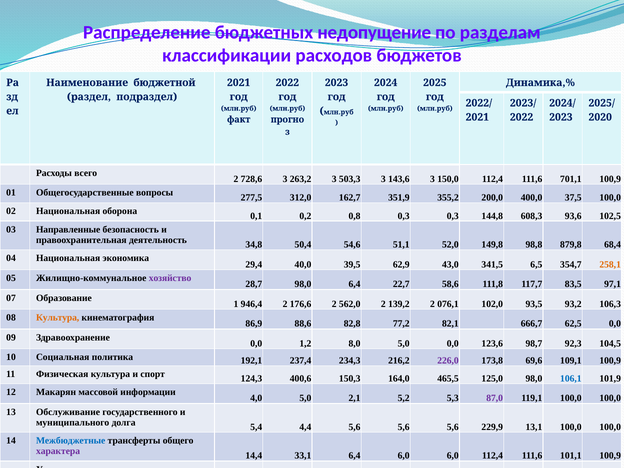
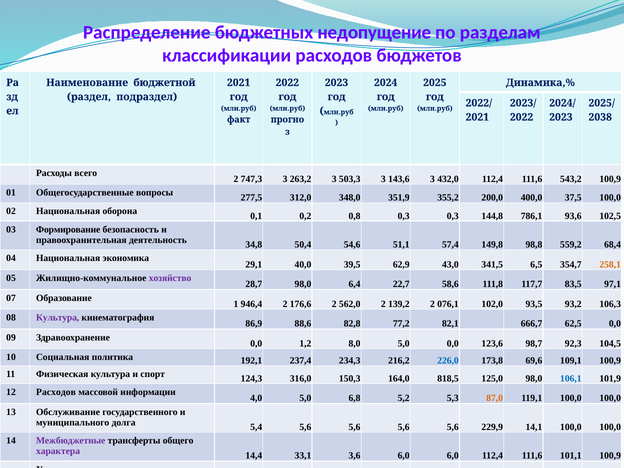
2020: 2020 -> 2038
728,6: 728,6 -> 747,3
150,0: 150,0 -> 432,0
701,1: 701,1 -> 543,2
162,7: 162,7 -> 348,0
608,3: 608,3 -> 786,1
Направленные: Направленные -> Формирование
52,0: 52,0 -> 57,4
879,8: 879,8 -> 559,2
29,4: 29,4 -> 29,1
Культура at (58, 318) colour: orange -> purple
226,0 colour: purple -> blue
400,6: 400,6 -> 316,0
465,5: 465,5 -> 818,5
12 Макарян: Макарян -> Расходов
2,1: 2,1 -> 6,8
87,0 colour: purple -> orange
5,4 4,4: 4,4 -> 5,6
13,1: 13,1 -> 14,1
Межбюджетные colour: blue -> purple
33,1 6,4: 6,4 -> 3,6
